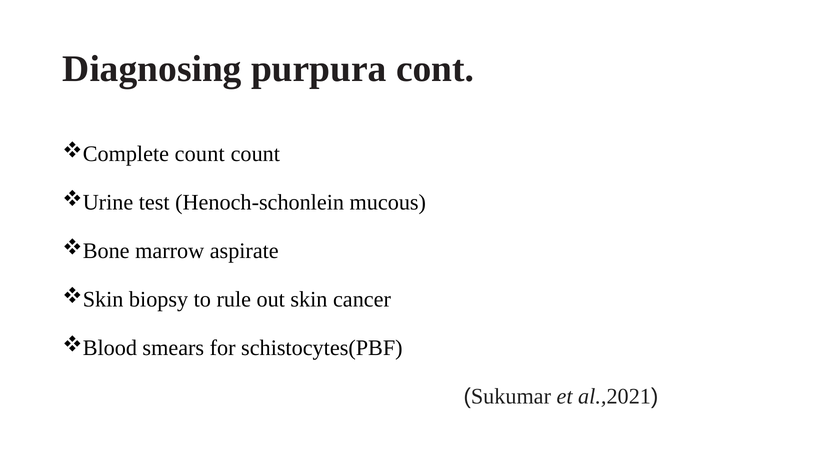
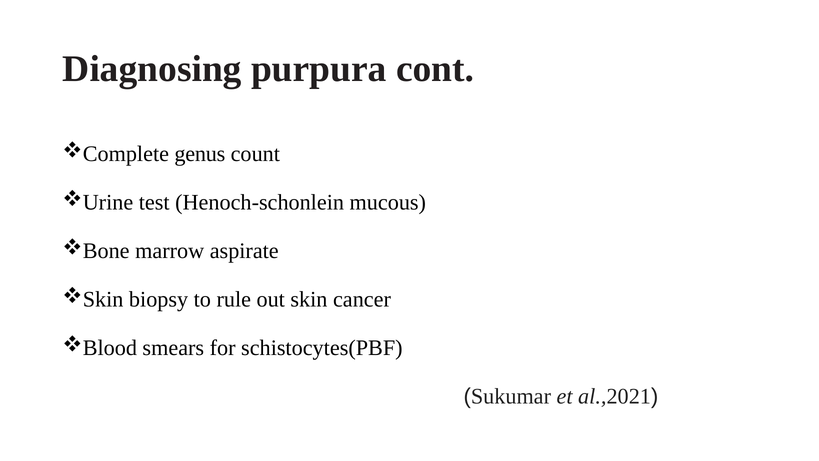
count at (200, 154): count -> genus
